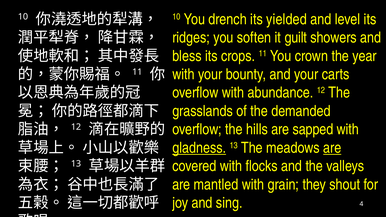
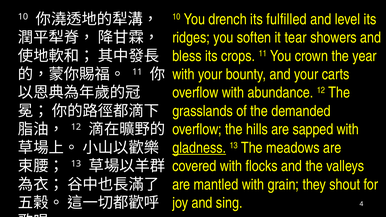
yielded: yielded -> fulfilled
guilt: guilt -> tear
are at (332, 148) underline: present -> none
